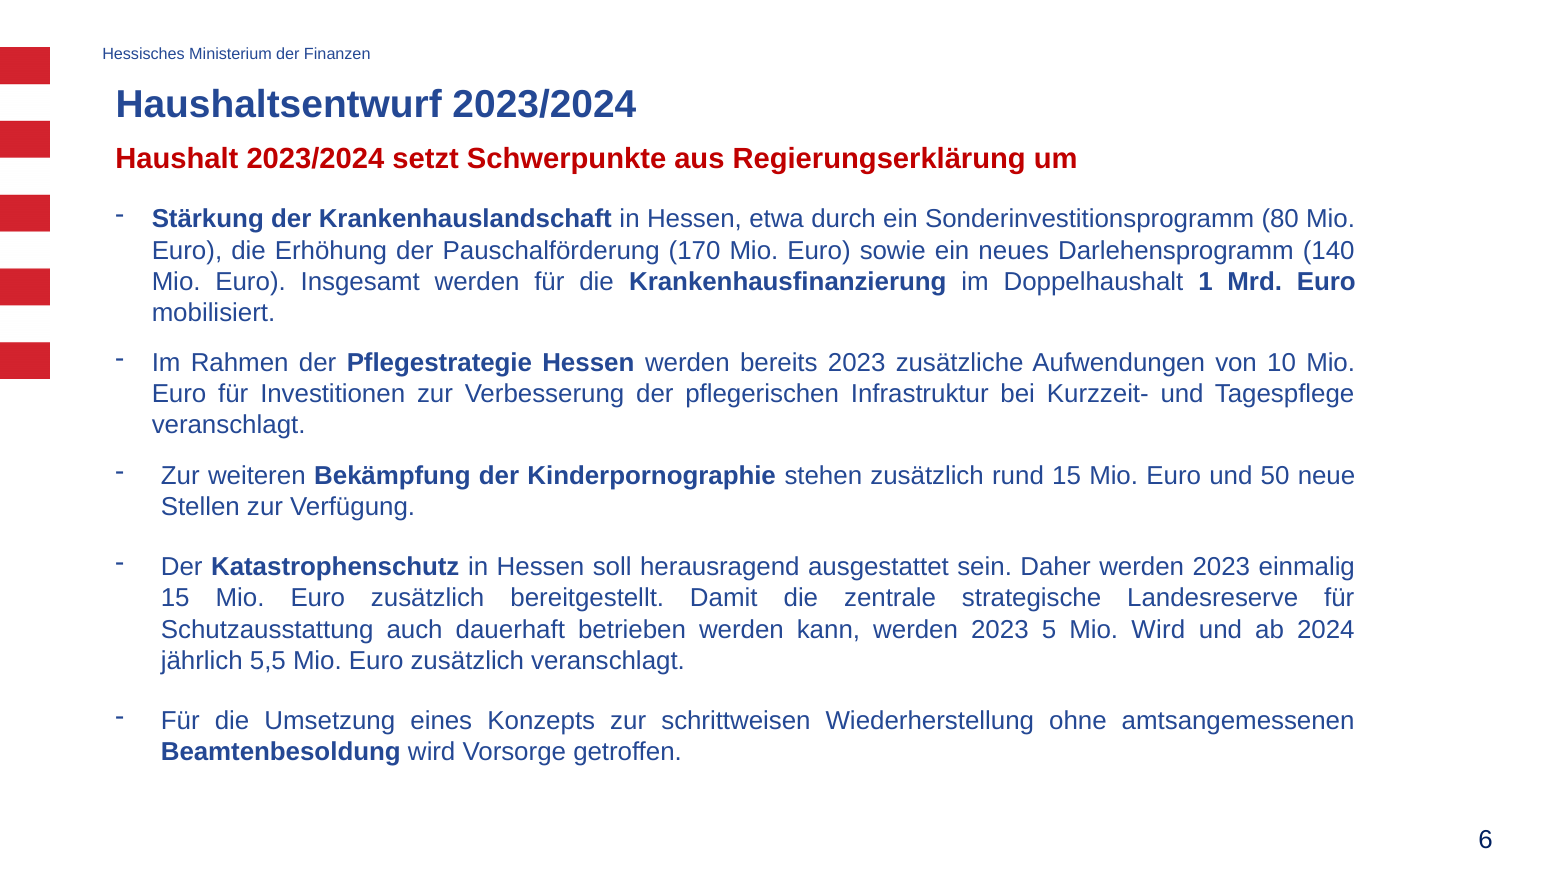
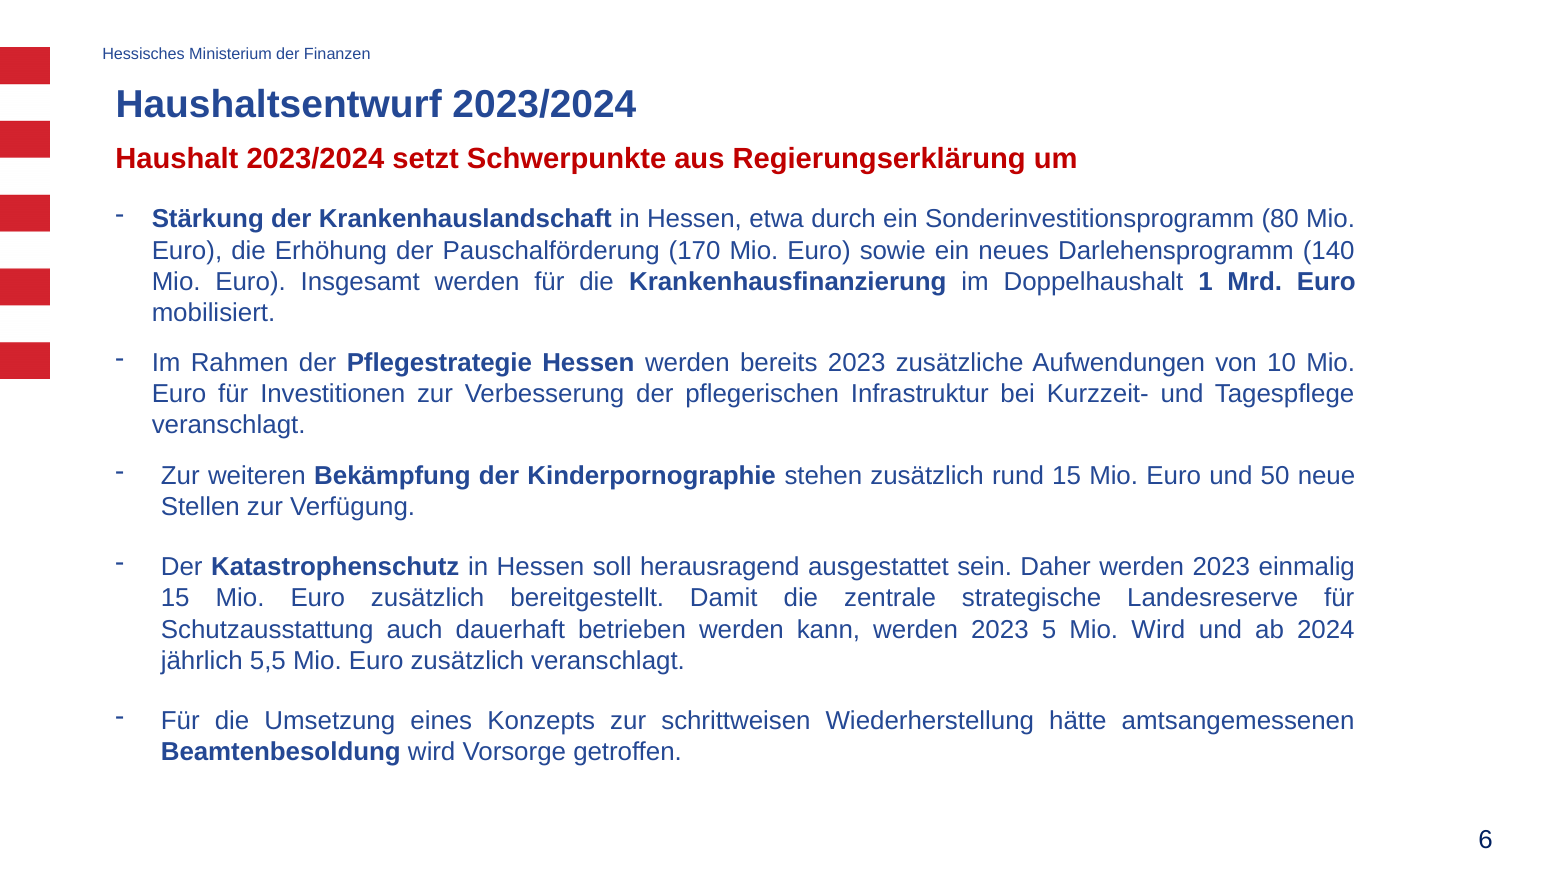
ohne: ohne -> hätte
